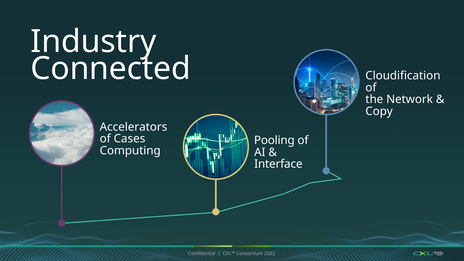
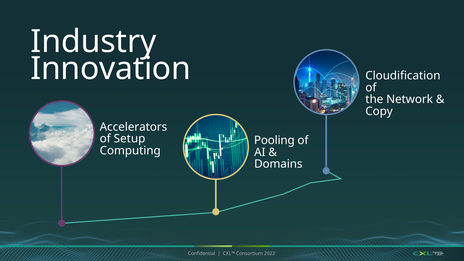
Connected: Connected -> Innovation
Cases: Cases -> Setup
Interface: Interface -> Domains
